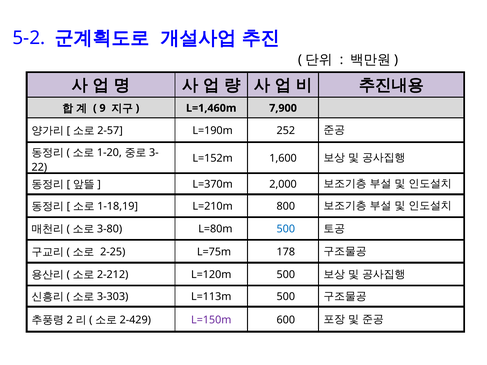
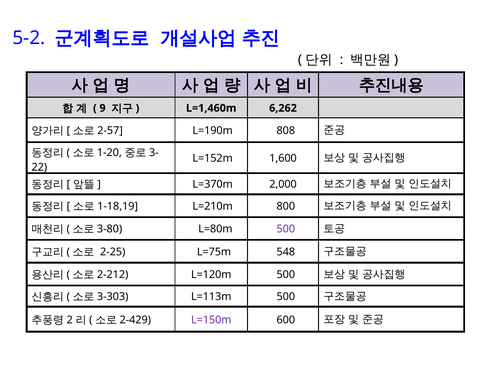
7,900: 7,900 -> 6,262
252: 252 -> 808
500 at (286, 229) colour: blue -> purple
178: 178 -> 548
